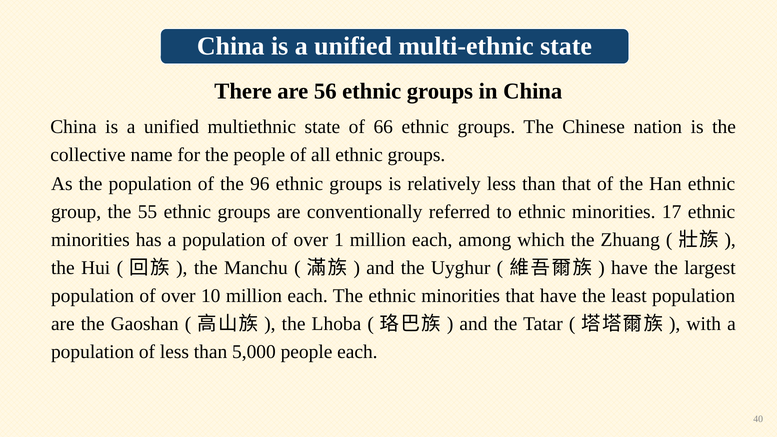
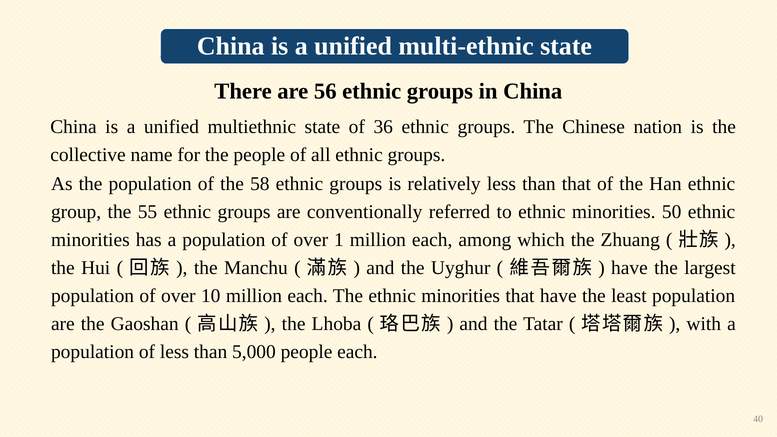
66: 66 -> 36
96: 96 -> 58
17: 17 -> 50
